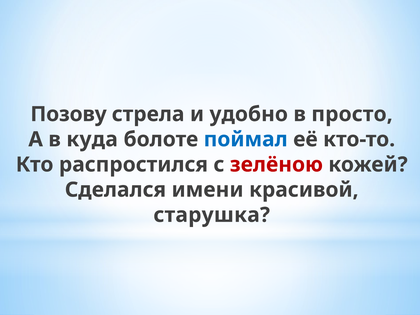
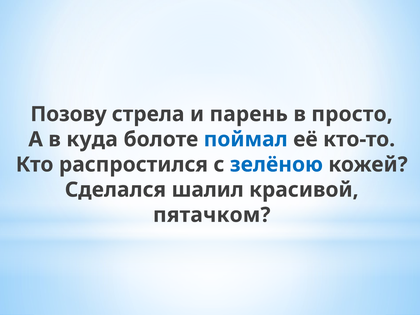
удобно: удобно -> парень
зелёною colour: red -> blue
имени: имени -> шалил
старушка: старушка -> пятачком
